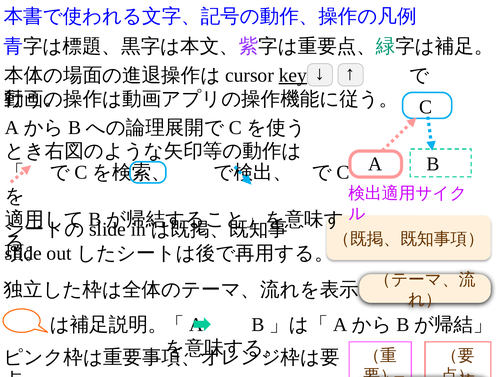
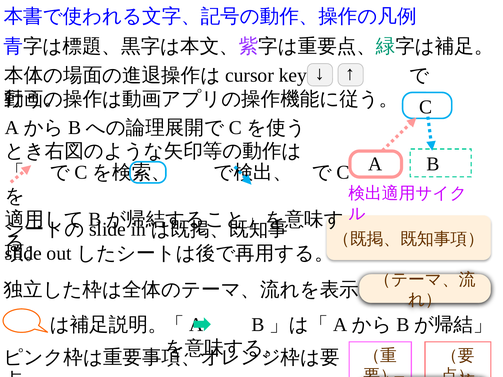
key underline: present -> none
